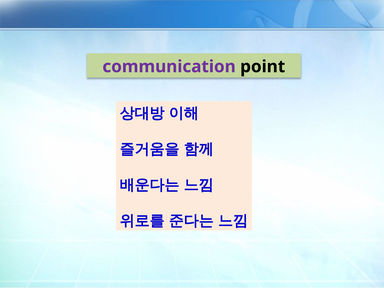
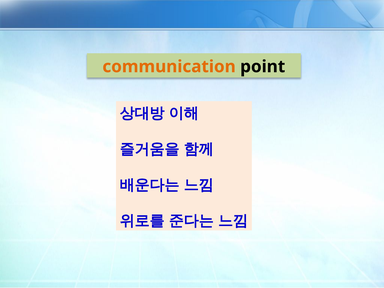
communication colour: purple -> orange
